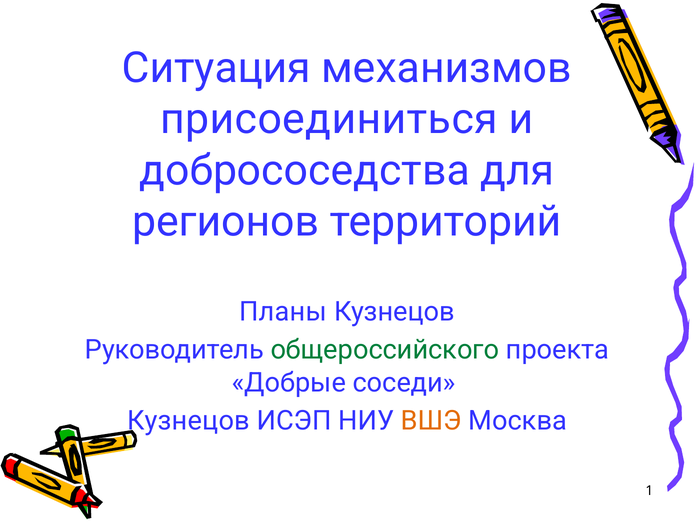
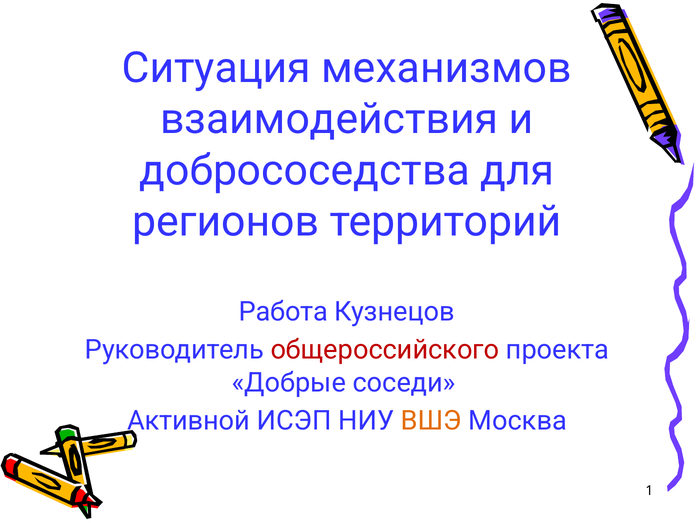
присоединиться: присоединиться -> взаимодействия
Планы: Планы -> Работа
общероссийского colour: green -> red
Кузнецов at (188, 421): Кузнецов -> Активной
